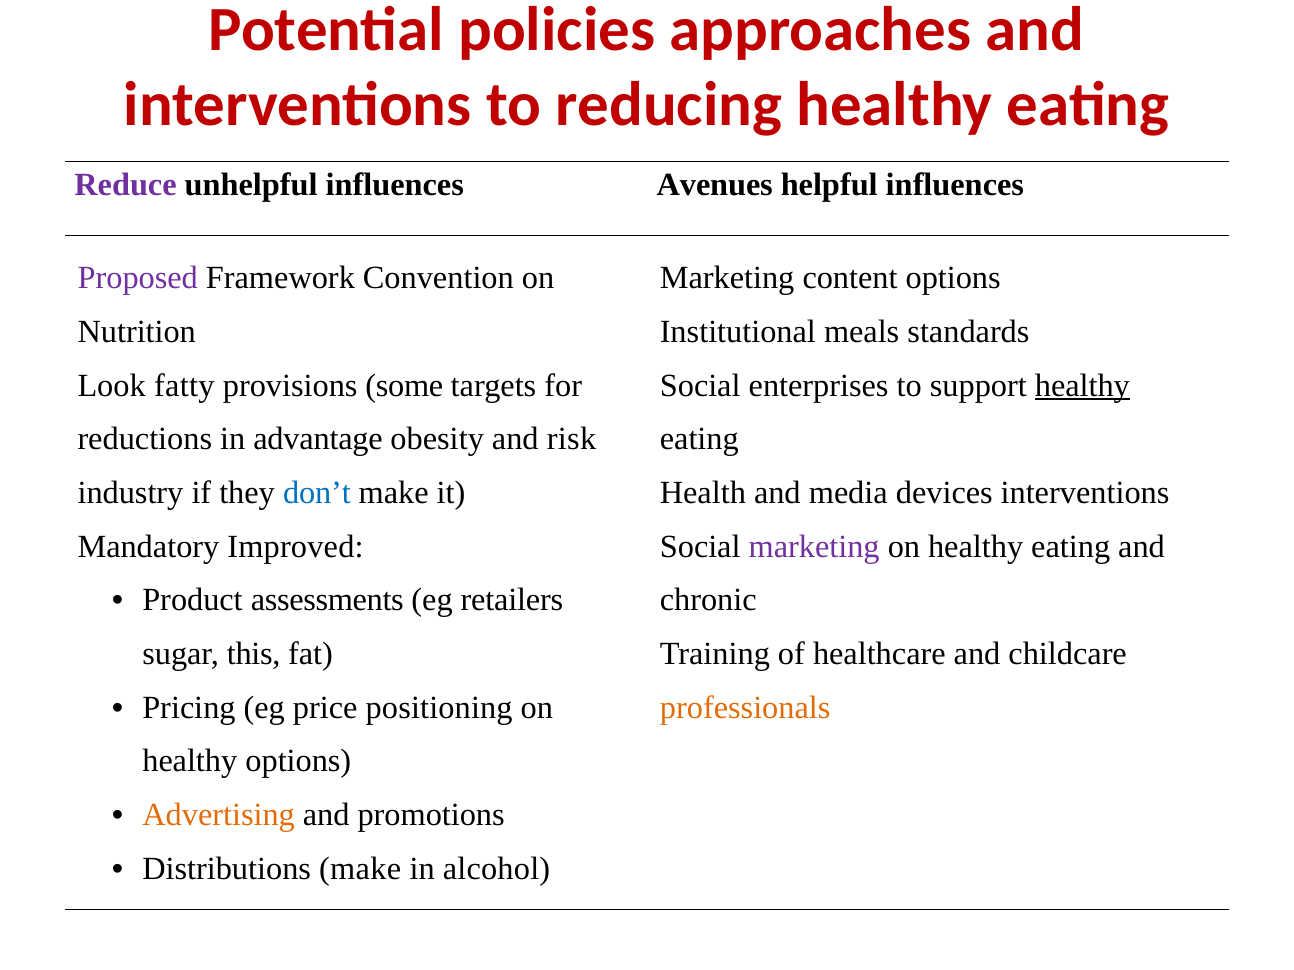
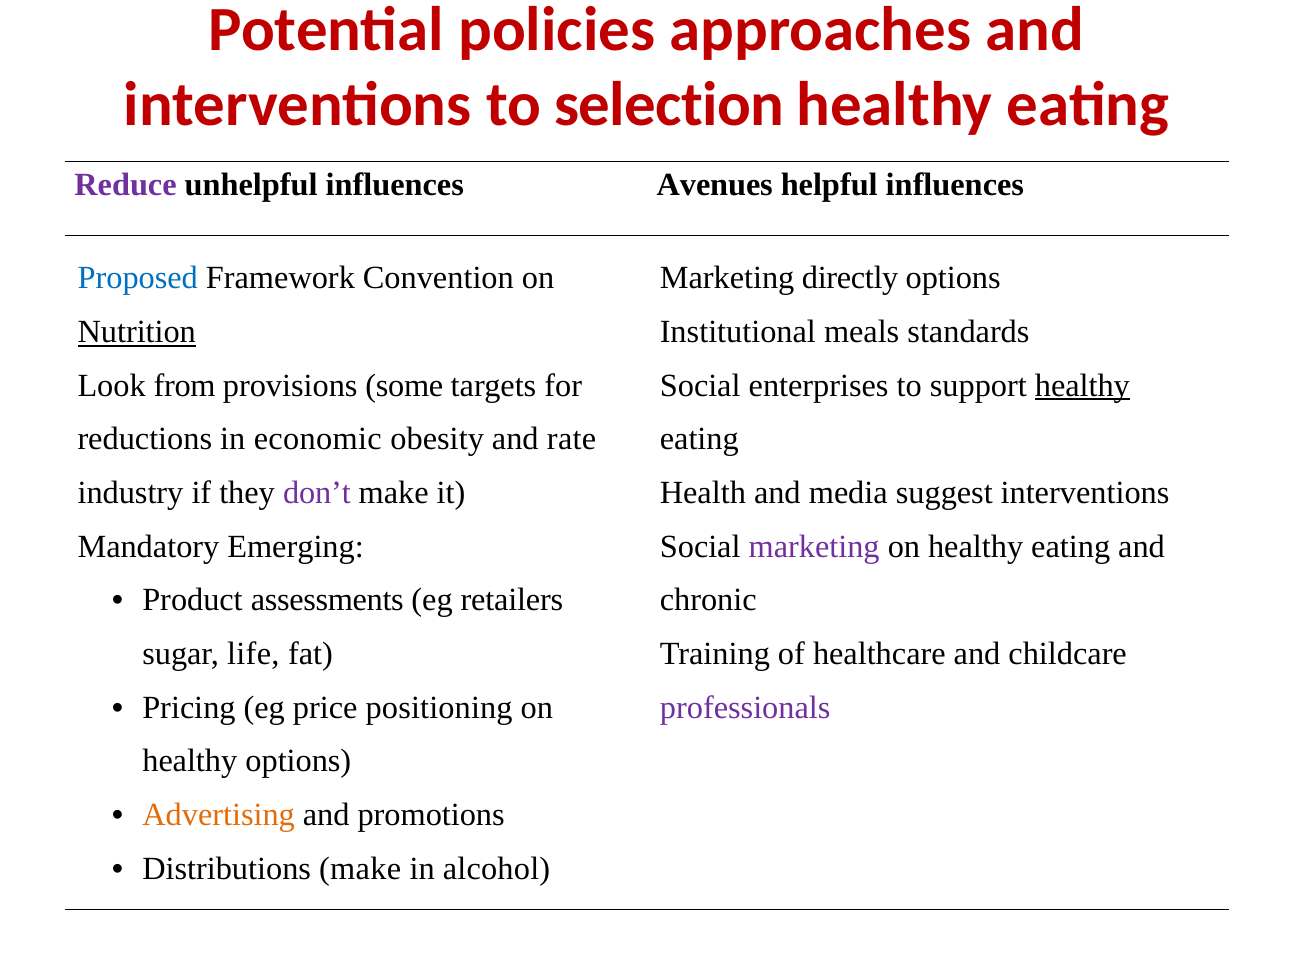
reducing: reducing -> selection
Proposed colour: purple -> blue
content: content -> directly
Nutrition underline: none -> present
fatty: fatty -> from
advantage: advantage -> economic
risk: risk -> rate
don’t colour: blue -> purple
devices: devices -> suggest
Improved: Improved -> Emerging
this: this -> life
professionals colour: orange -> purple
